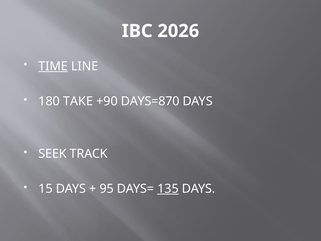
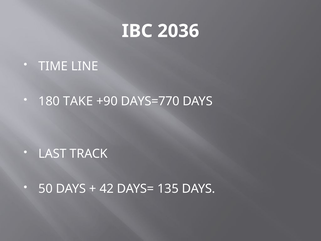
2026: 2026 -> 2036
TIME underline: present -> none
DAYS=870: DAYS=870 -> DAYS=770
SEEK: SEEK -> LAST
15: 15 -> 50
95: 95 -> 42
135 underline: present -> none
